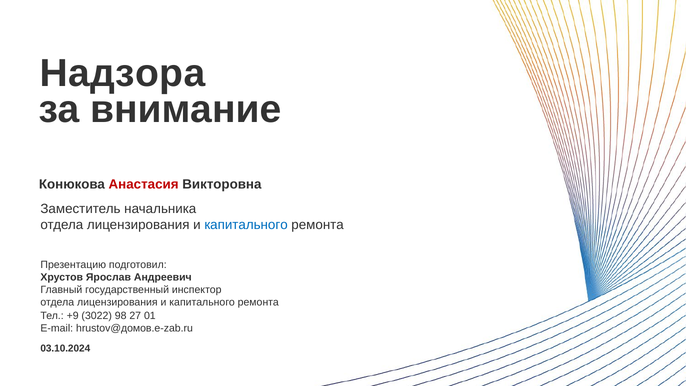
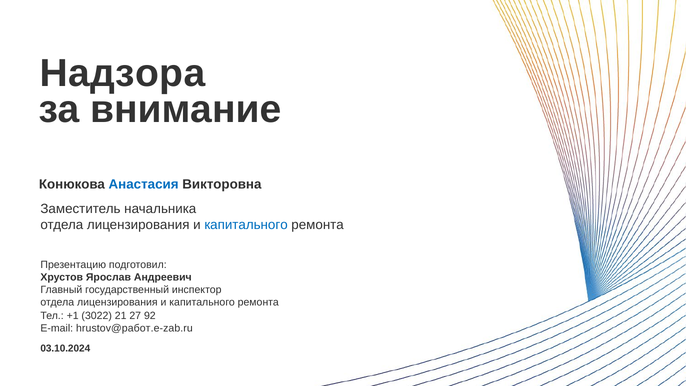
Анастасия colour: red -> blue
+9: +9 -> +1
98: 98 -> 21
01: 01 -> 92
hrustov@домов.e-zab.ru: hrustov@домов.e-zab.ru -> hrustov@работ.e-zab.ru
